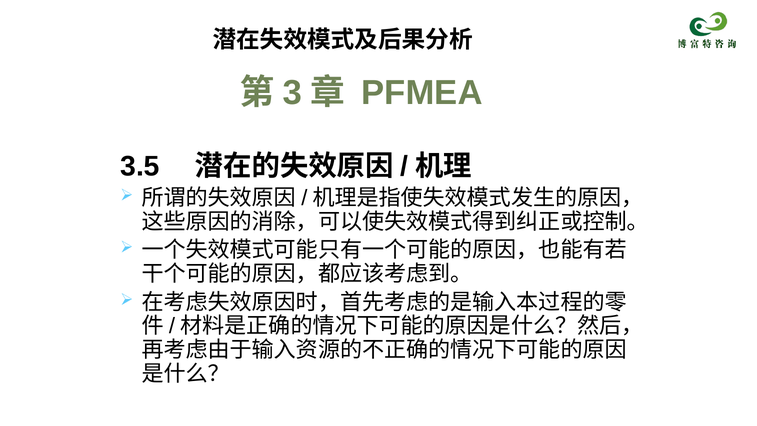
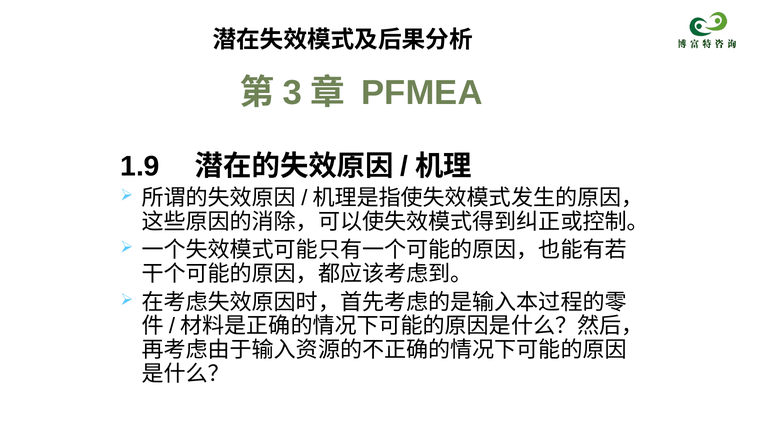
3.5: 3.5 -> 1.9
